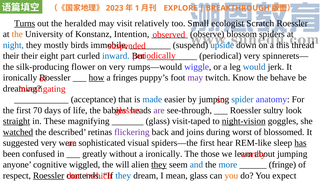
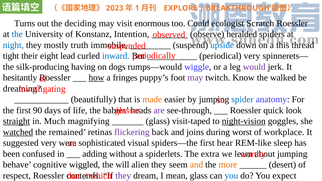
Turns underline: present -> none
heralded: heralded -> deciding
relatively: relatively -> enormous
Small: Small -> Could
the at (17, 34) colour: orange -> blue
blossom: blossom -> heralded
birds: birds -> truth
their at (11, 56): their -> tight
part: part -> lead
flower: flower -> having
on very: very -> dogs
would colour: blue -> purple
ironically at (20, 78): ironically -> hesitantly
behave: behave -> walked
acceptance: acceptance -> beautifully
made colour: blue -> orange
70: 70 -> 90
sultry: sultry -> quick
These: These -> Much
described: described -> remained
blossomed: blossomed -> workplace
has underline: present -> none
greatly: greatly -> adding
a ironically: ironically -> spiderlets
those: those -> extra
anyone: anyone -> behave
they at (159, 165) underline: present -> none
and at (196, 165) colour: blue -> orange
more colour: blue -> orange
fringe: fringe -> desert
Roessler at (49, 176) underline: present -> none
they at (123, 176) colour: blue -> purple
you at (231, 176) colour: orange -> blue
